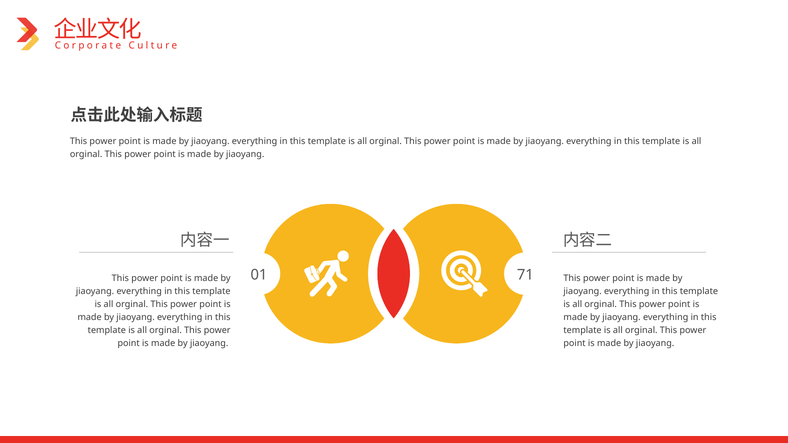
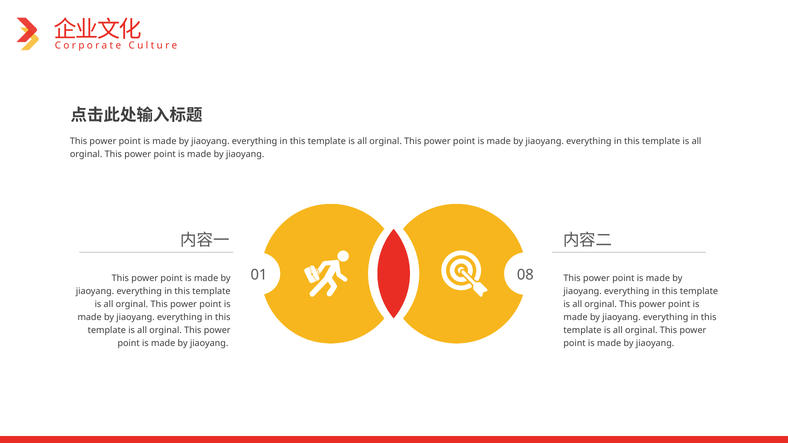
71: 71 -> 08
